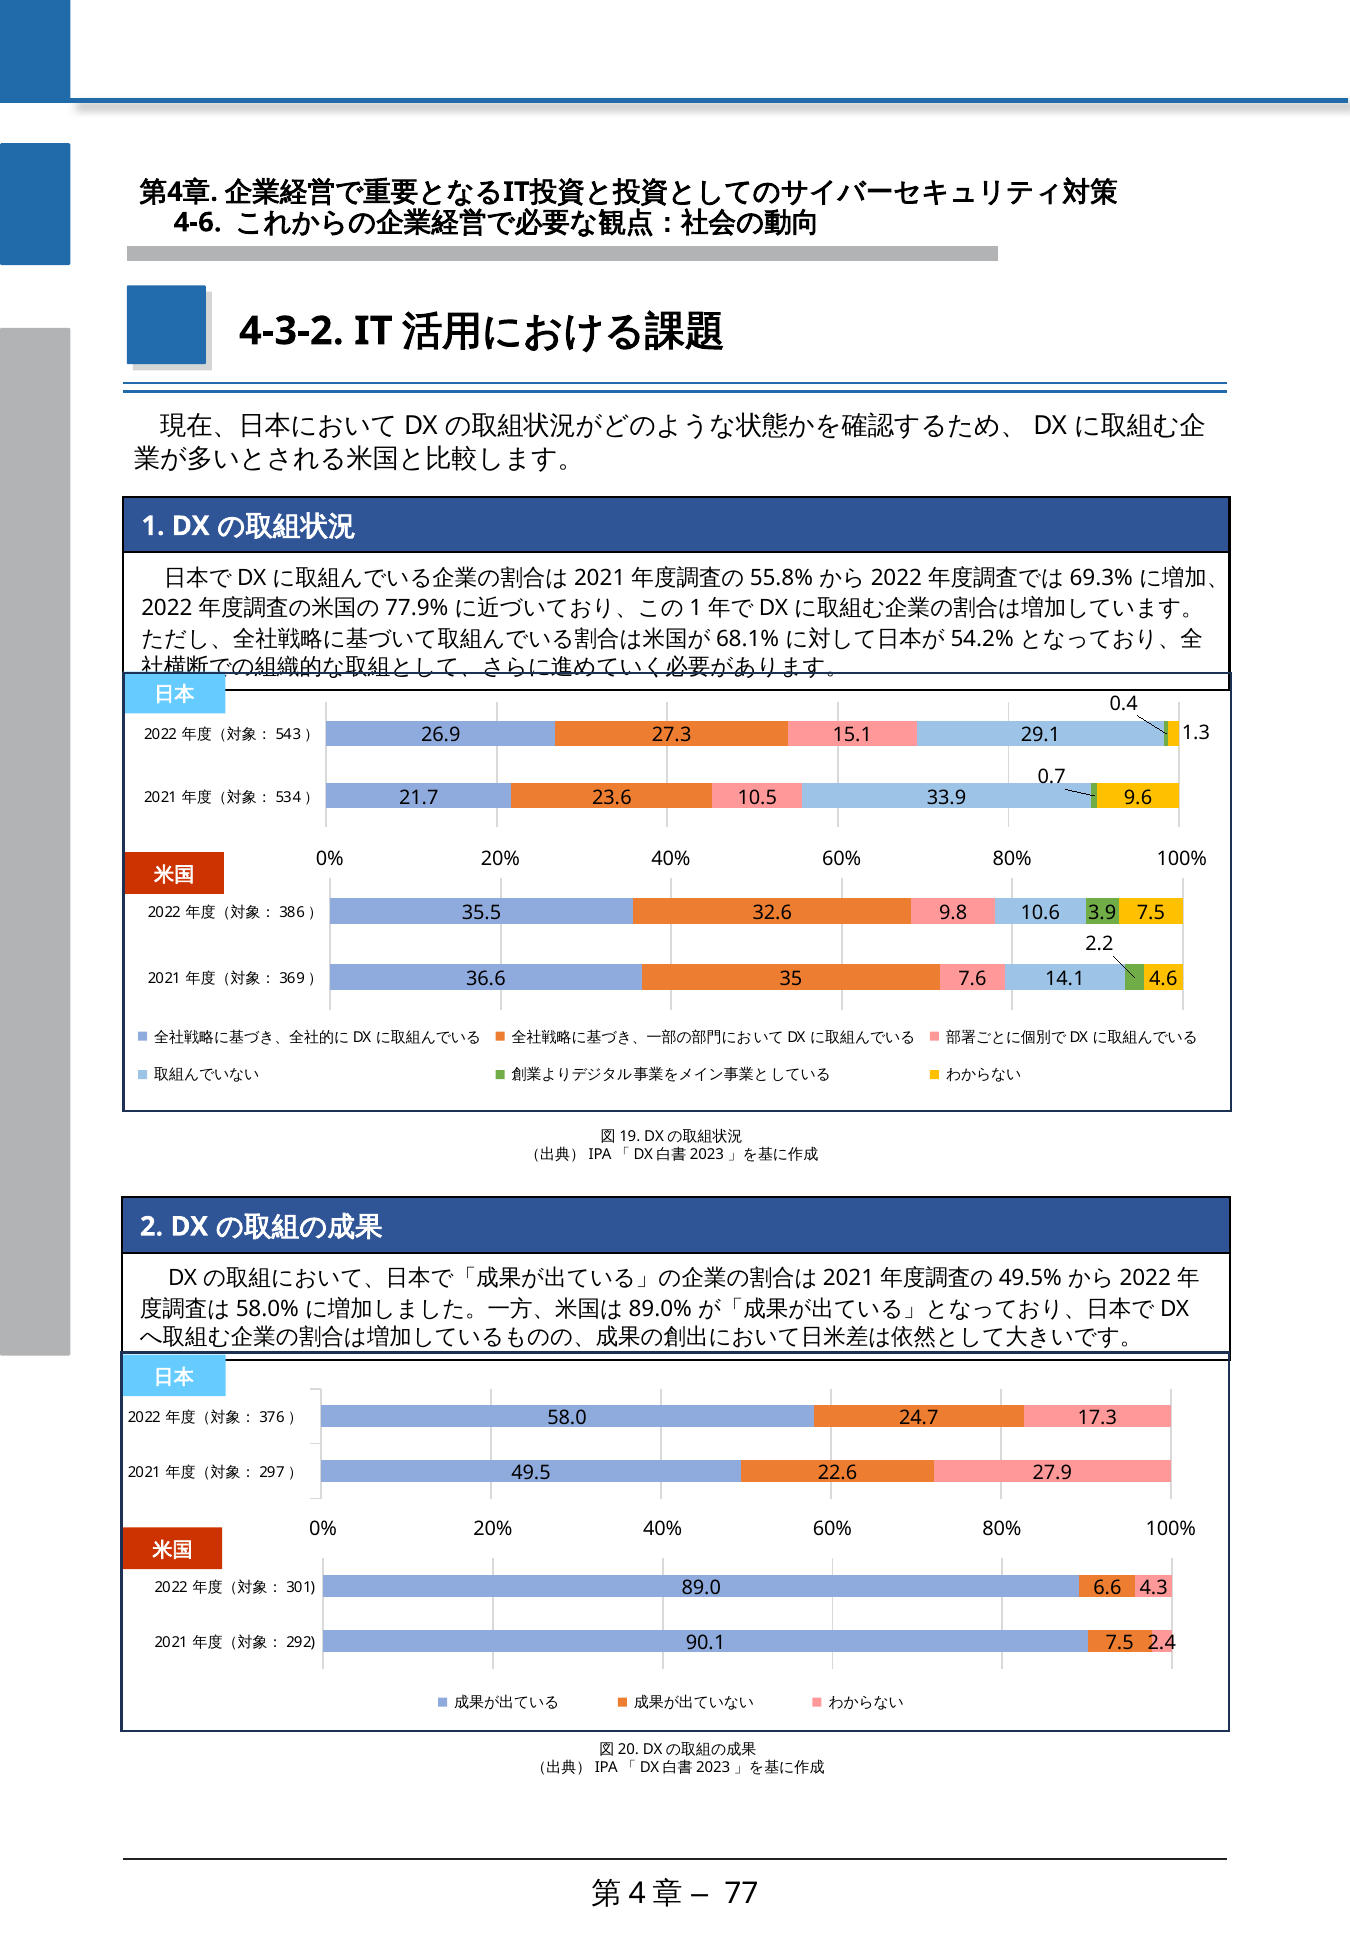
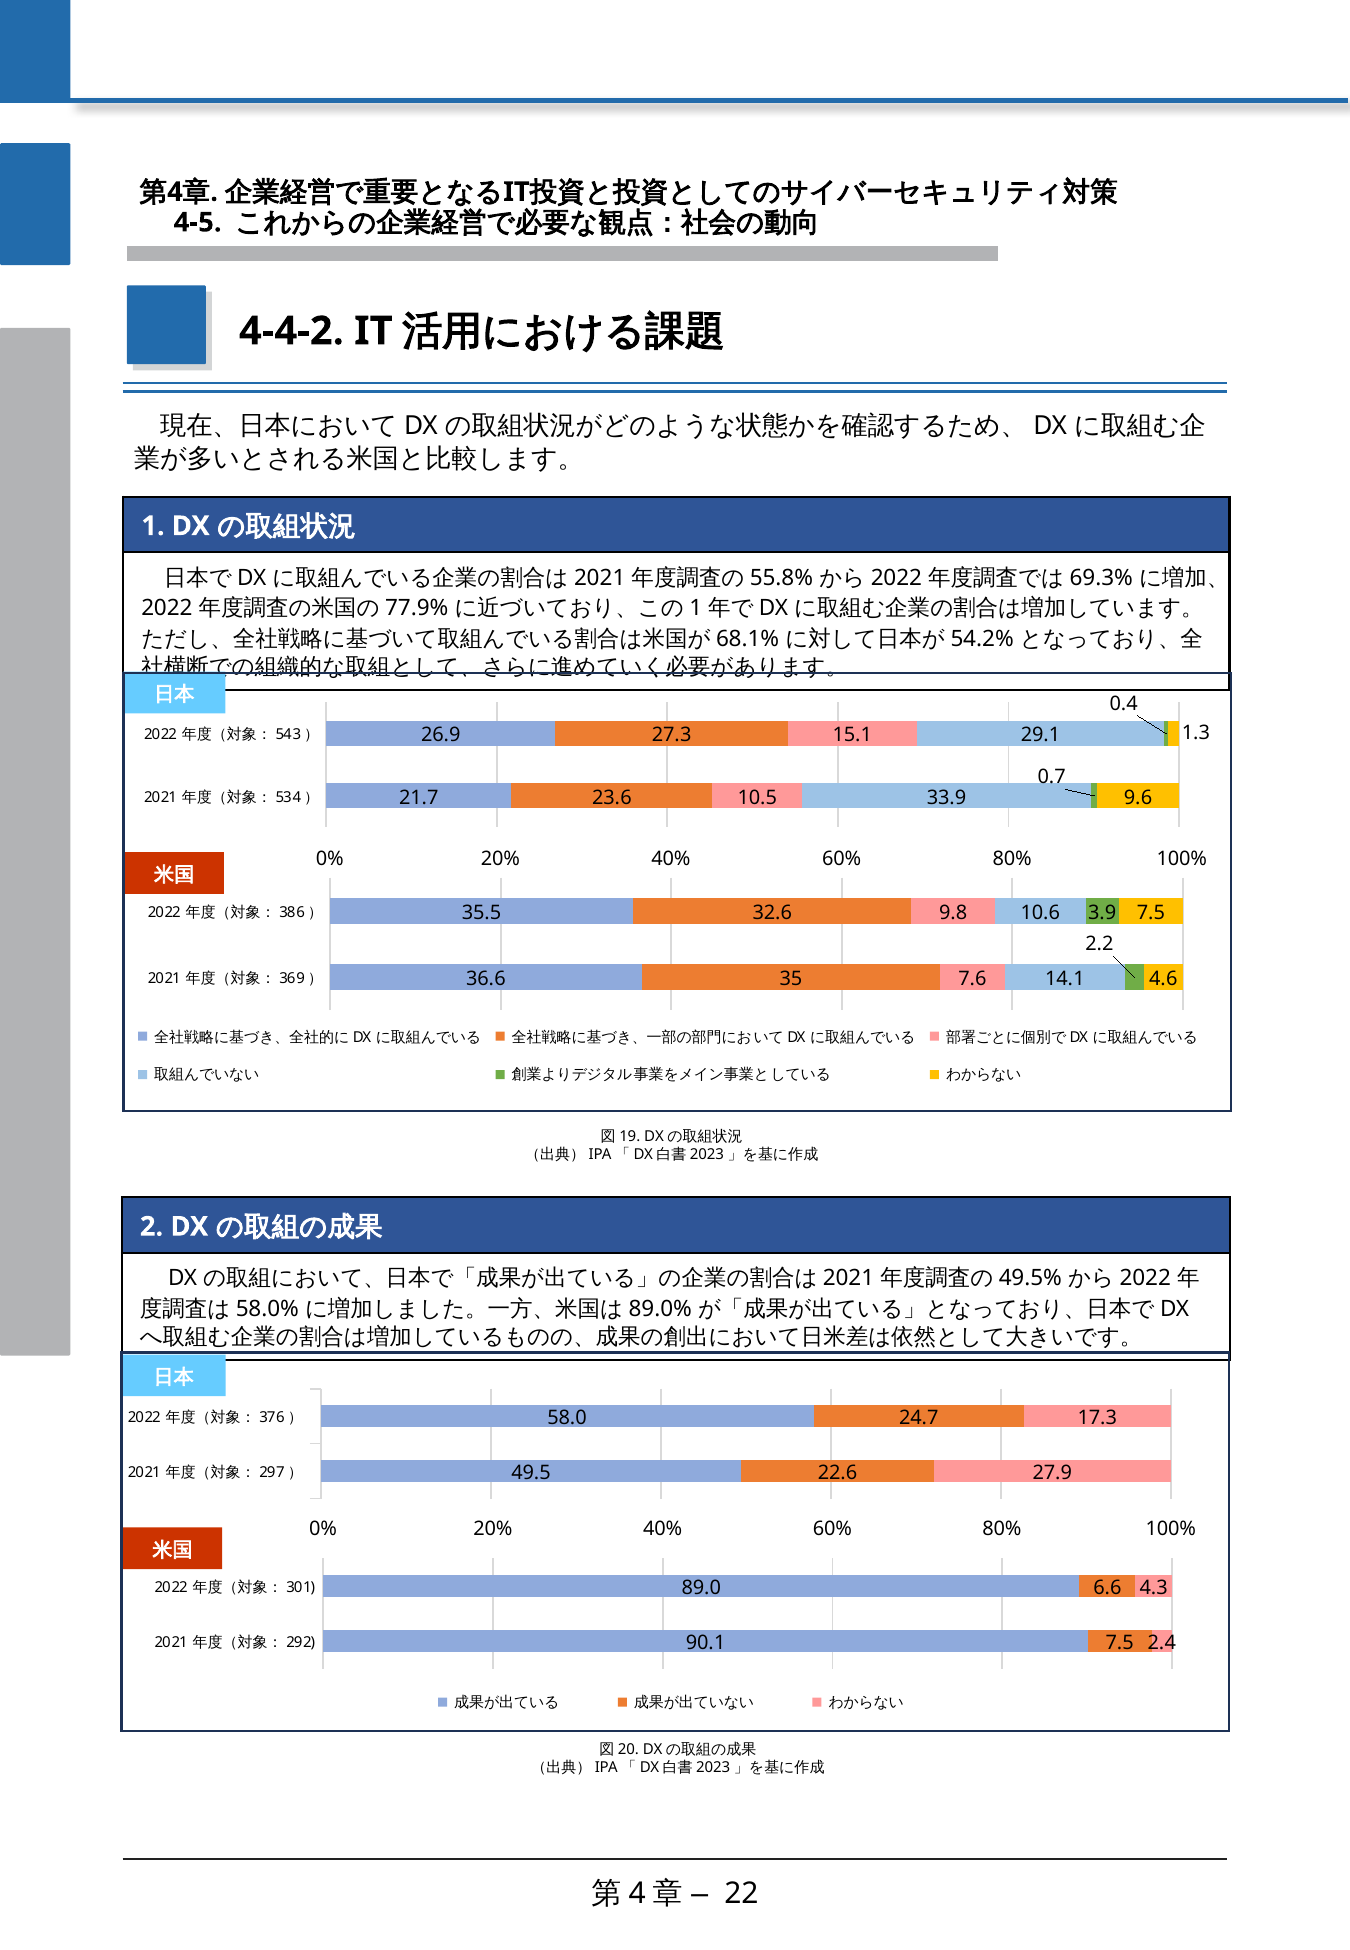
4-6: 4-6 -> 4-5
4-3-2: 4-3-2 -> 4-4-2
77: 77 -> 22
